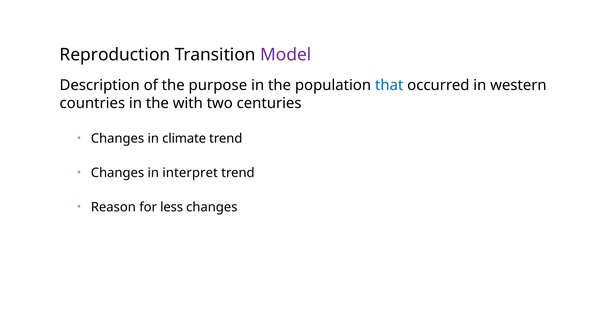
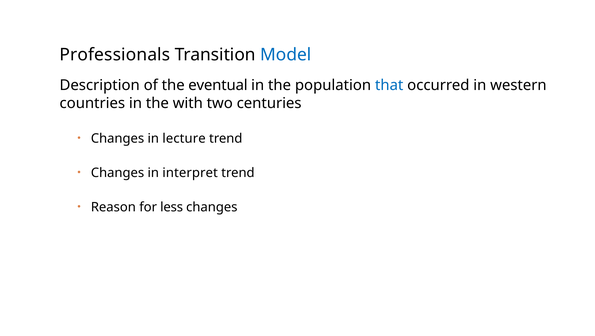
Reproduction: Reproduction -> Professionals
Model colour: purple -> blue
purpose: purpose -> eventual
climate: climate -> lecture
